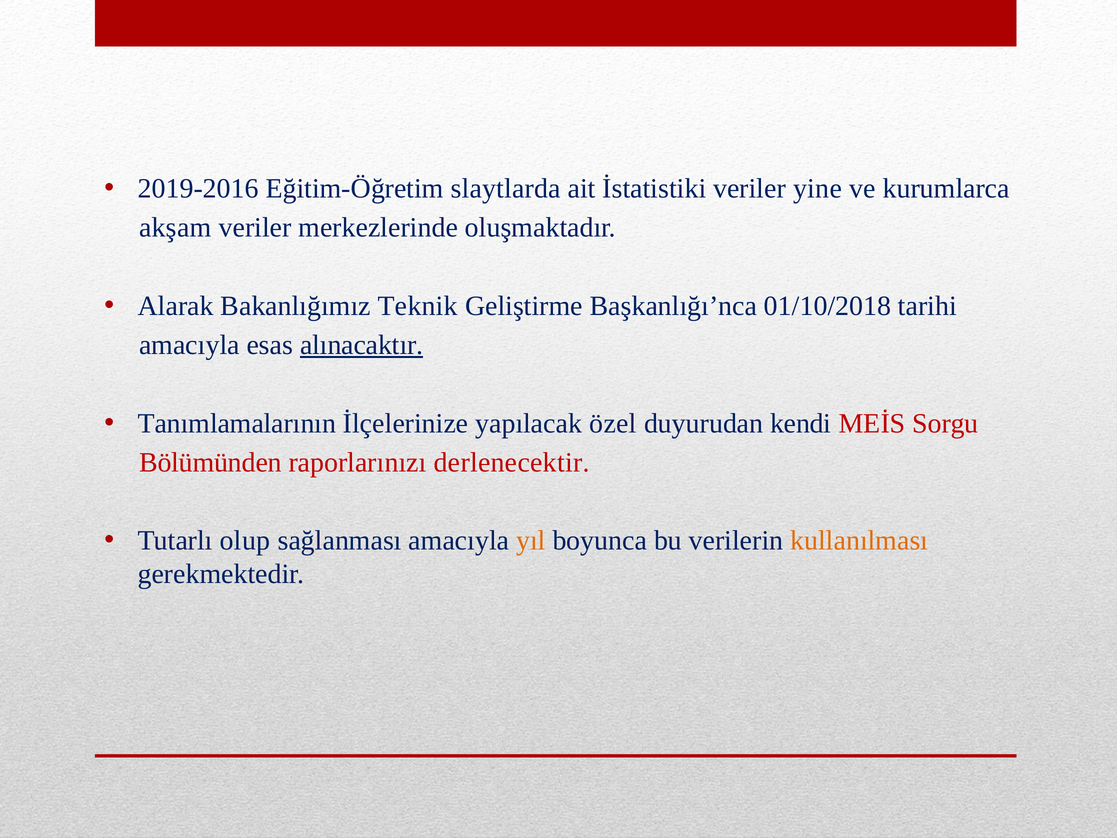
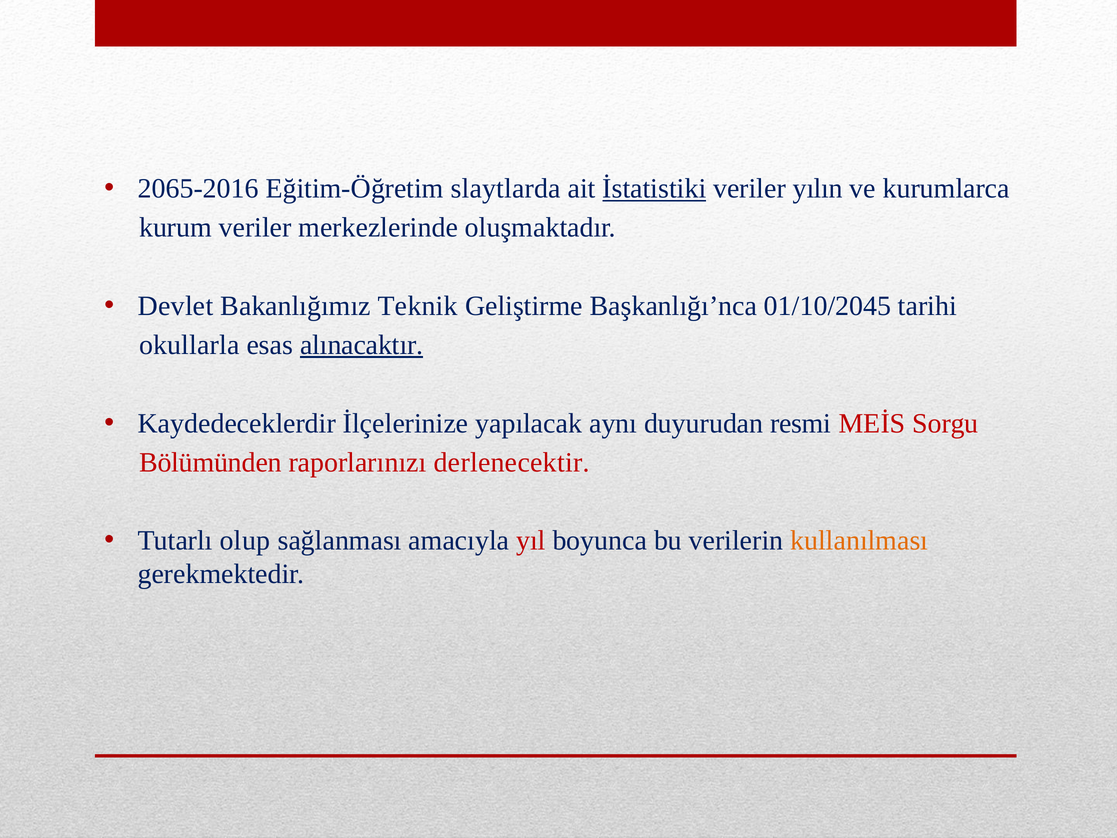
2019-2016: 2019-2016 -> 2065-2016
İstatistiki underline: none -> present
yine: yine -> yılın
akşam: akşam -> kurum
Alarak: Alarak -> Devlet
01/10/2018: 01/10/2018 -> 01/10/2045
amacıyla at (189, 345): amacıyla -> okullarla
Tanımlamalarının: Tanımlamalarının -> Kaydedeceklerdir
özel: özel -> aynı
kendi: kendi -> resmi
yıl colour: orange -> red
